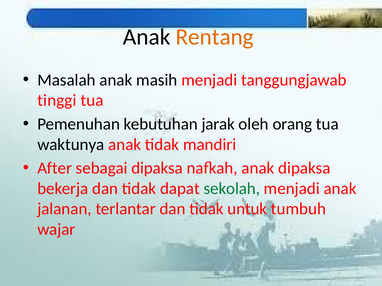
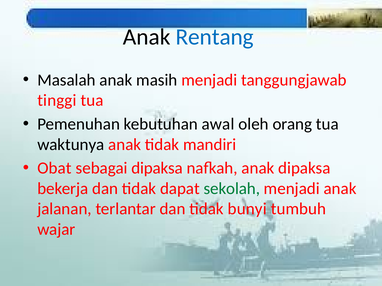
Rentang colour: orange -> blue
jarak: jarak -> awal
After: After -> Obat
untuk: untuk -> bunyi
